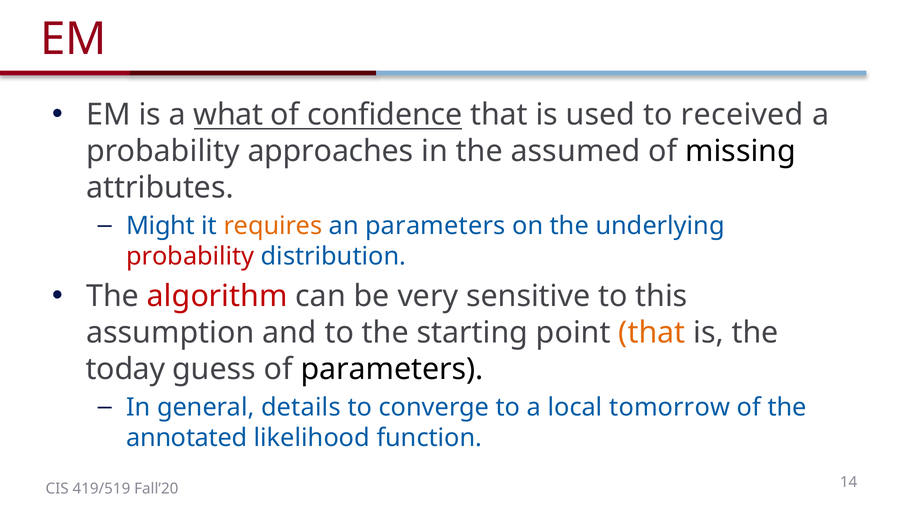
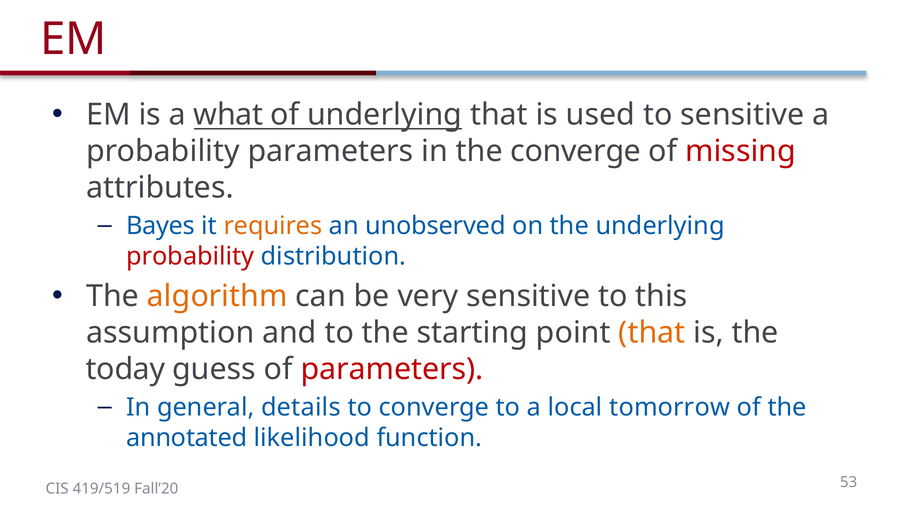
of confidence: confidence -> underlying
to received: received -> sensitive
probability approaches: approaches -> parameters
the assumed: assumed -> converge
missing colour: black -> red
Might: Might -> Bayes
an parameters: parameters -> unobserved
algorithm colour: red -> orange
parameters at (392, 369) colour: black -> red
14: 14 -> 53
